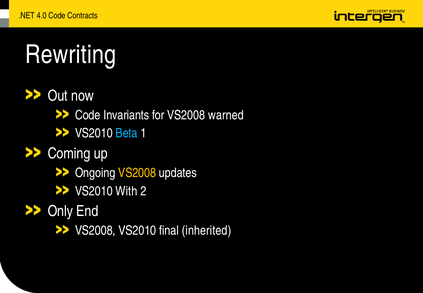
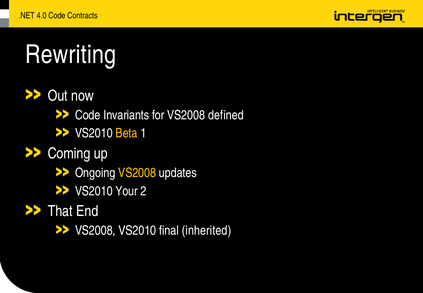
warned: warned -> defined
Beta colour: light blue -> yellow
With: With -> Your
Only: Only -> That
